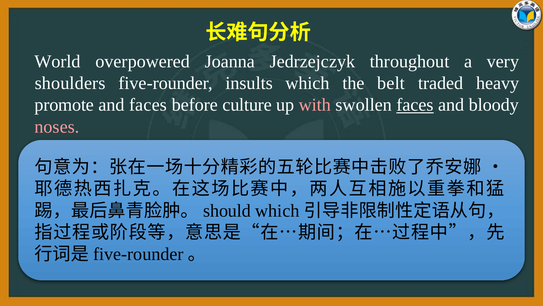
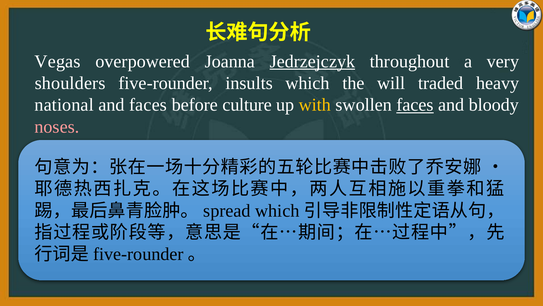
World: World -> Vegas
Jedrzejczyk underline: none -> present
belt: belt -> will
promote: promote -> national
with colour: pink -> yellow
should: should -> spread
